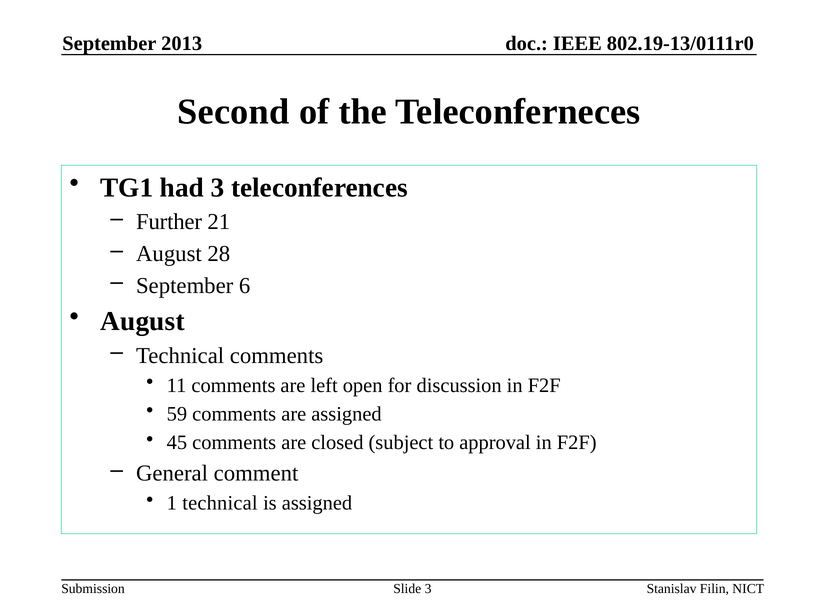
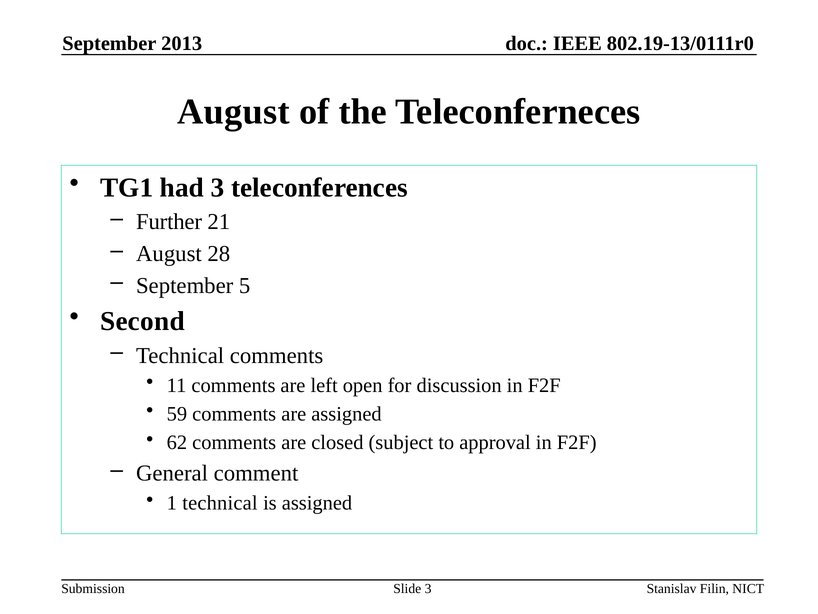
Second at (233, 112): Second -> August
6: 6 -> 5
August at (143, 321): August -> Second
45: 45 -> 62
